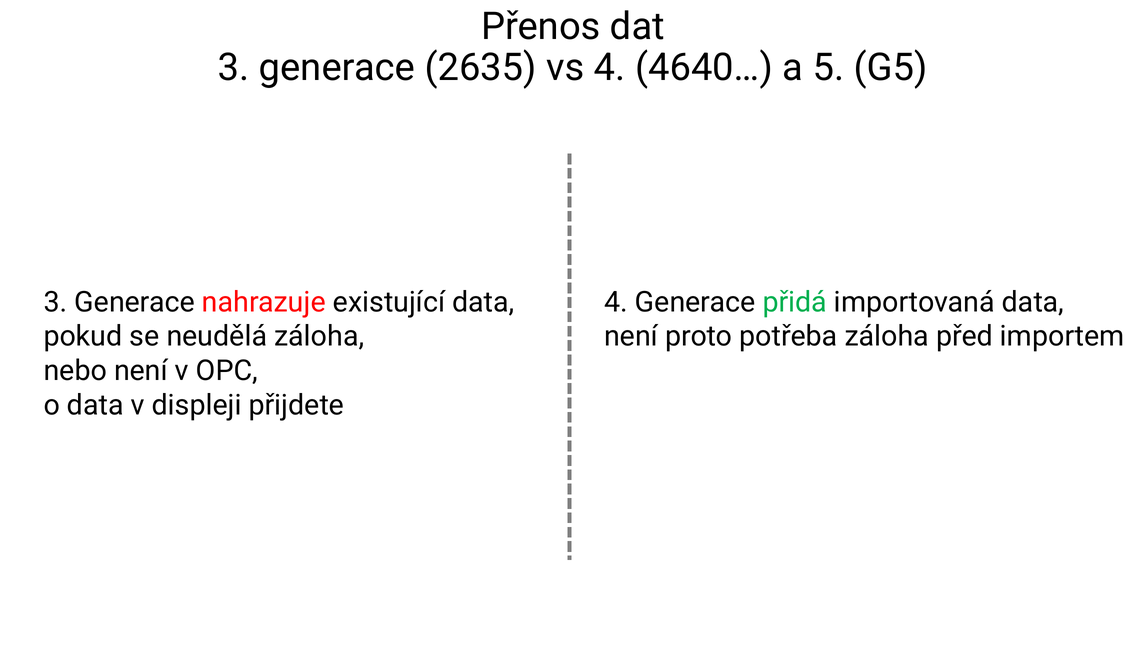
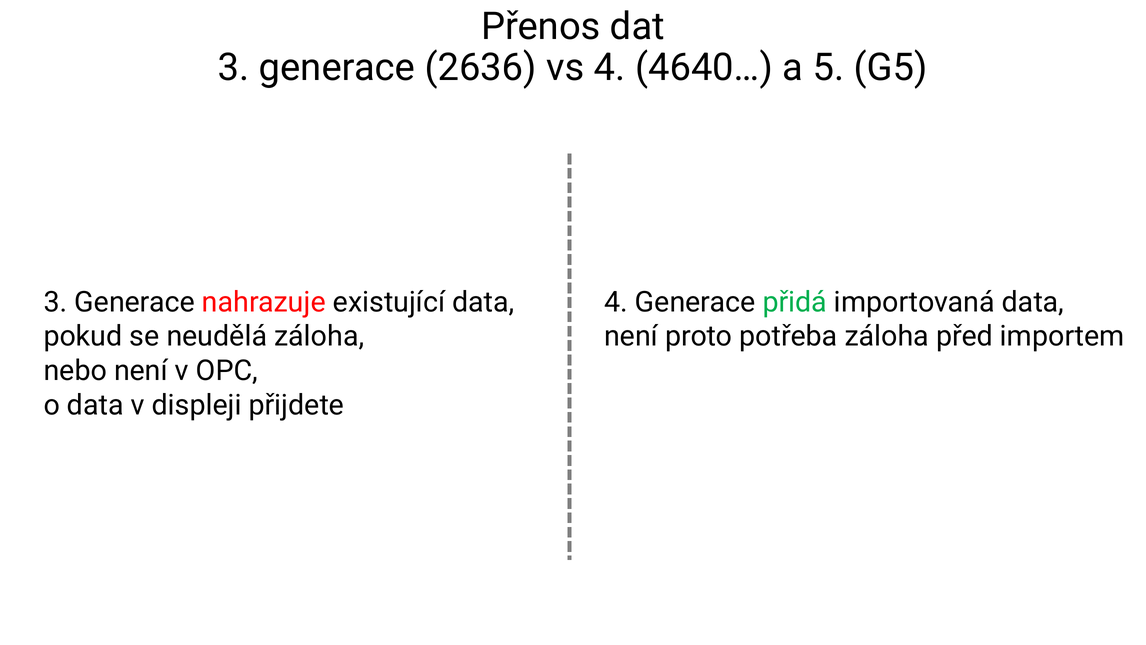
2635: 2635 -> 2636
